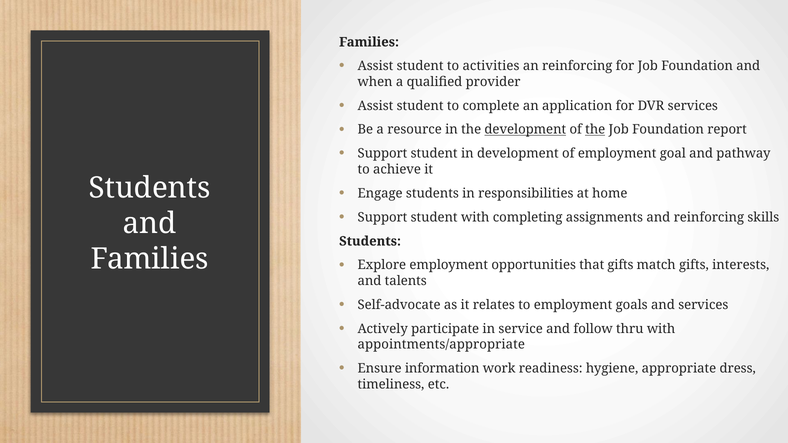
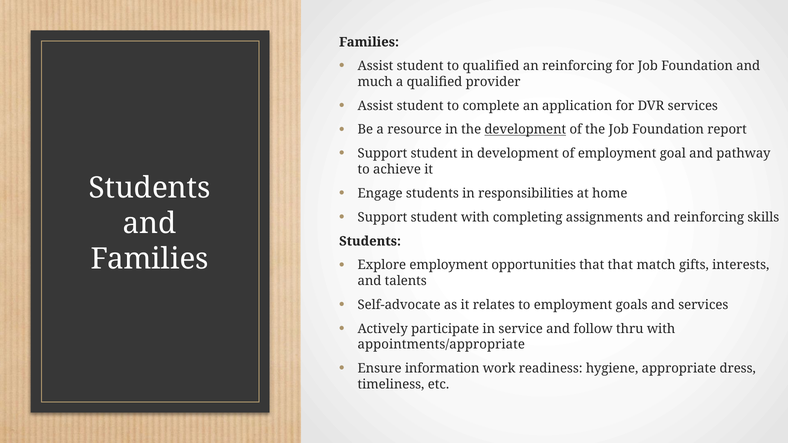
to activities: activities -> qualified
when: when -> much
the at (595, 130) underline: present -> none
that gifts: gifts -> that
